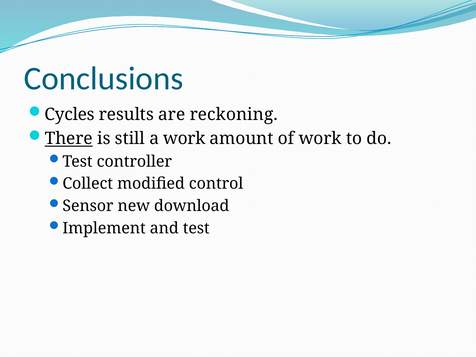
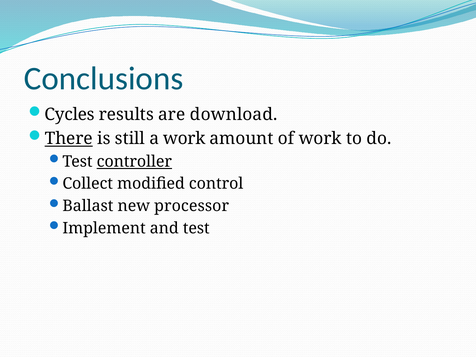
reckoning: reckoning -> download
controller underline: none -> present
Sensor: Sensor -> Ballast
download: download -> processor
